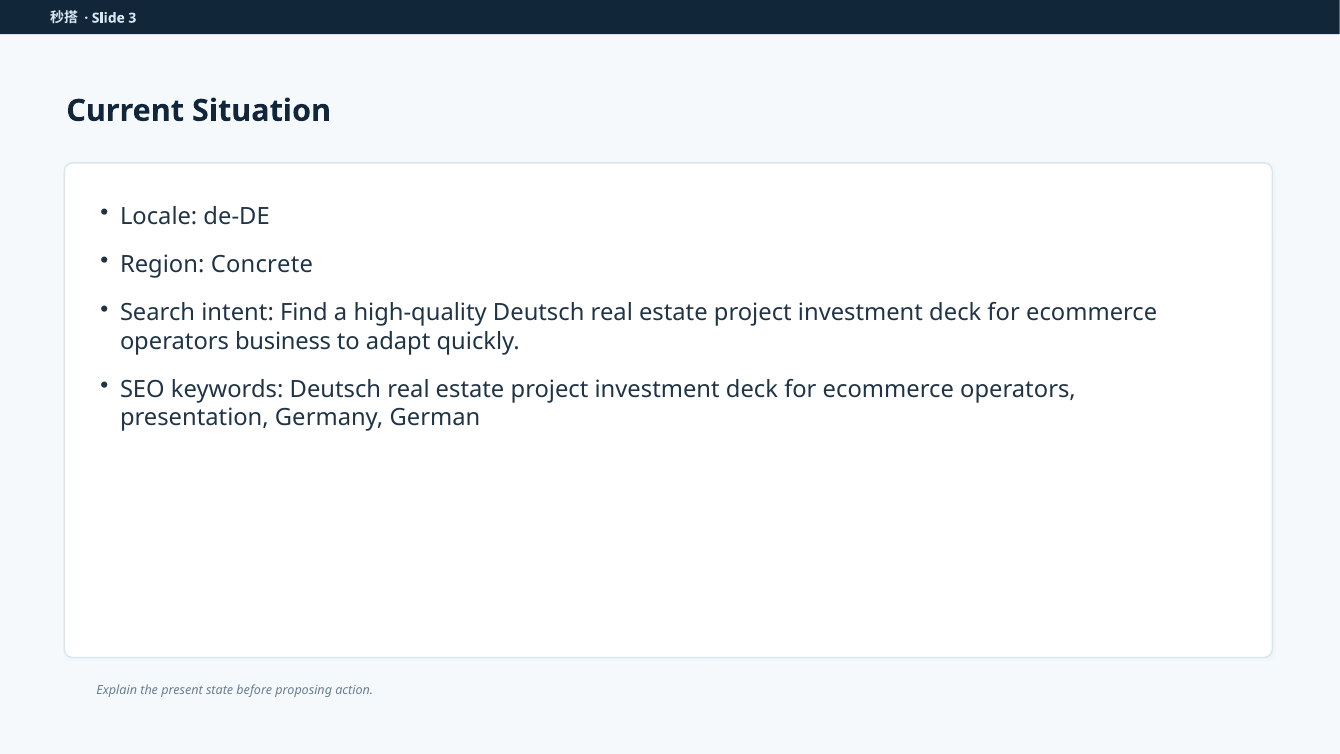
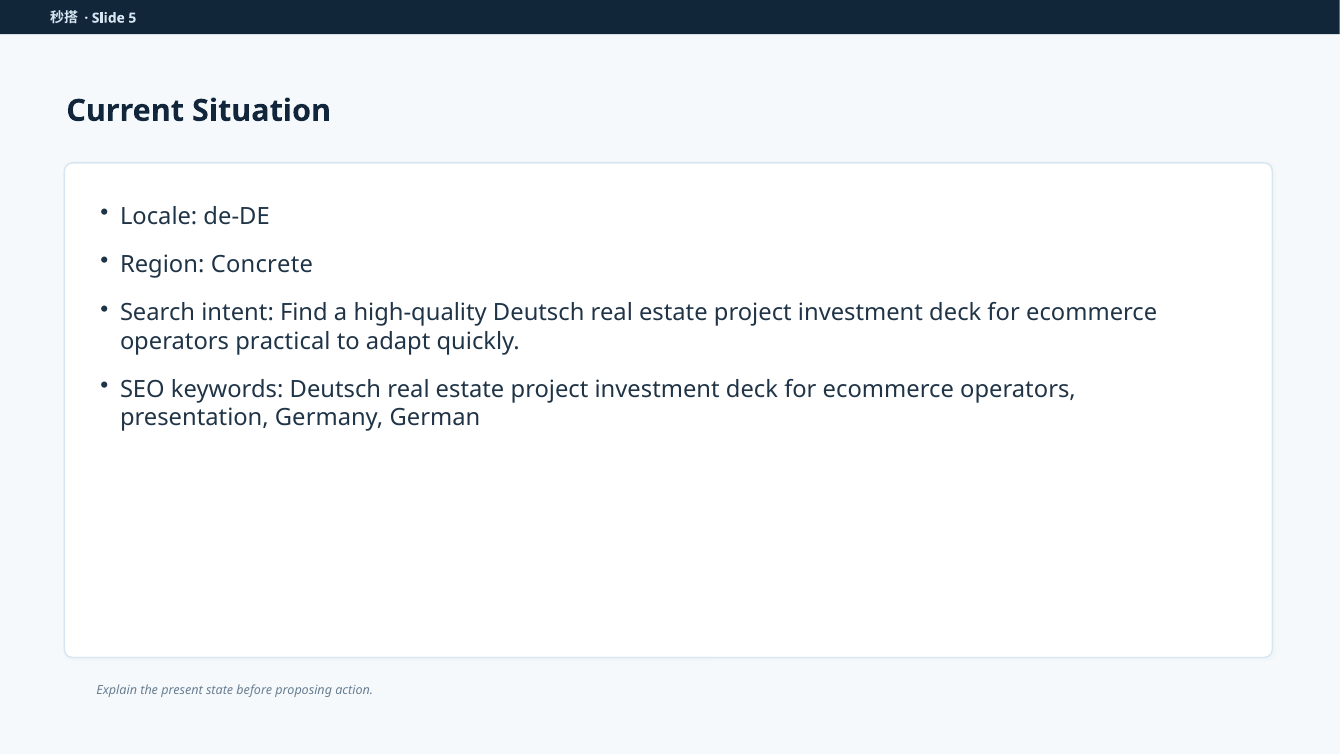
3: 3 -> 5
business: business -> practical
